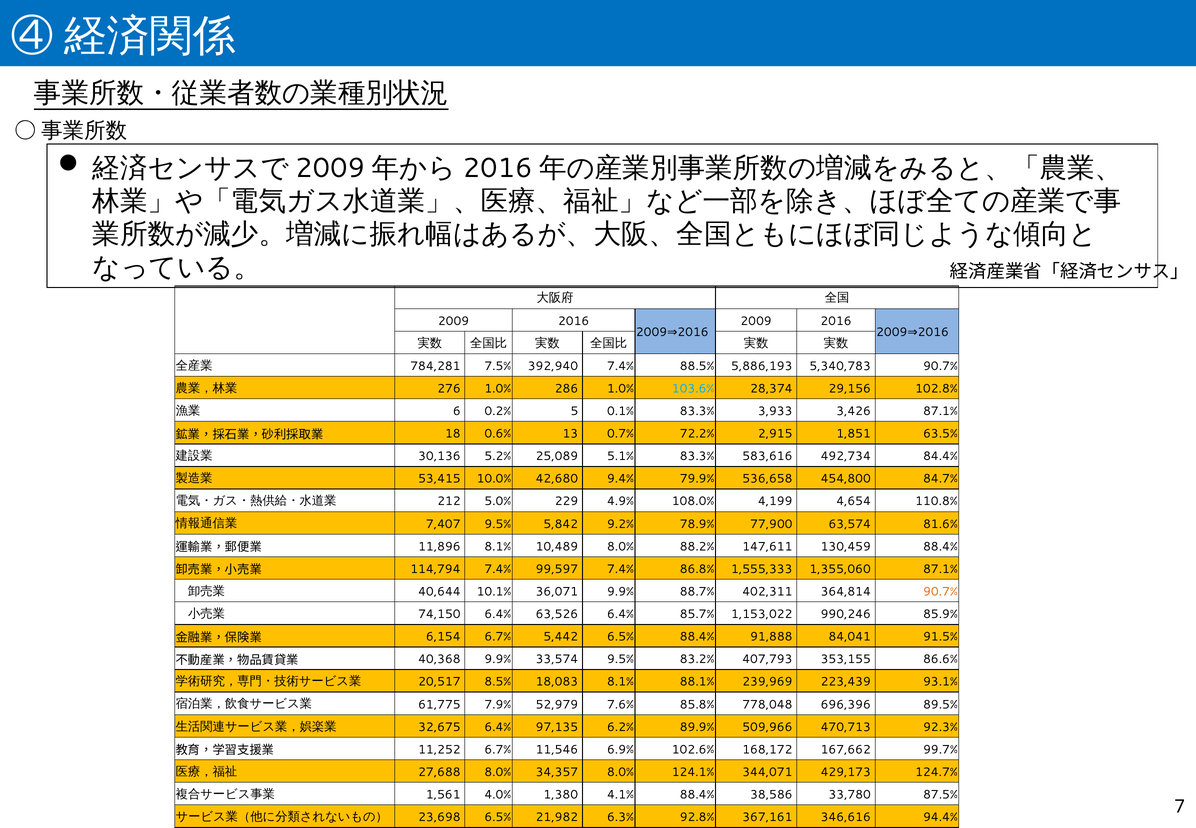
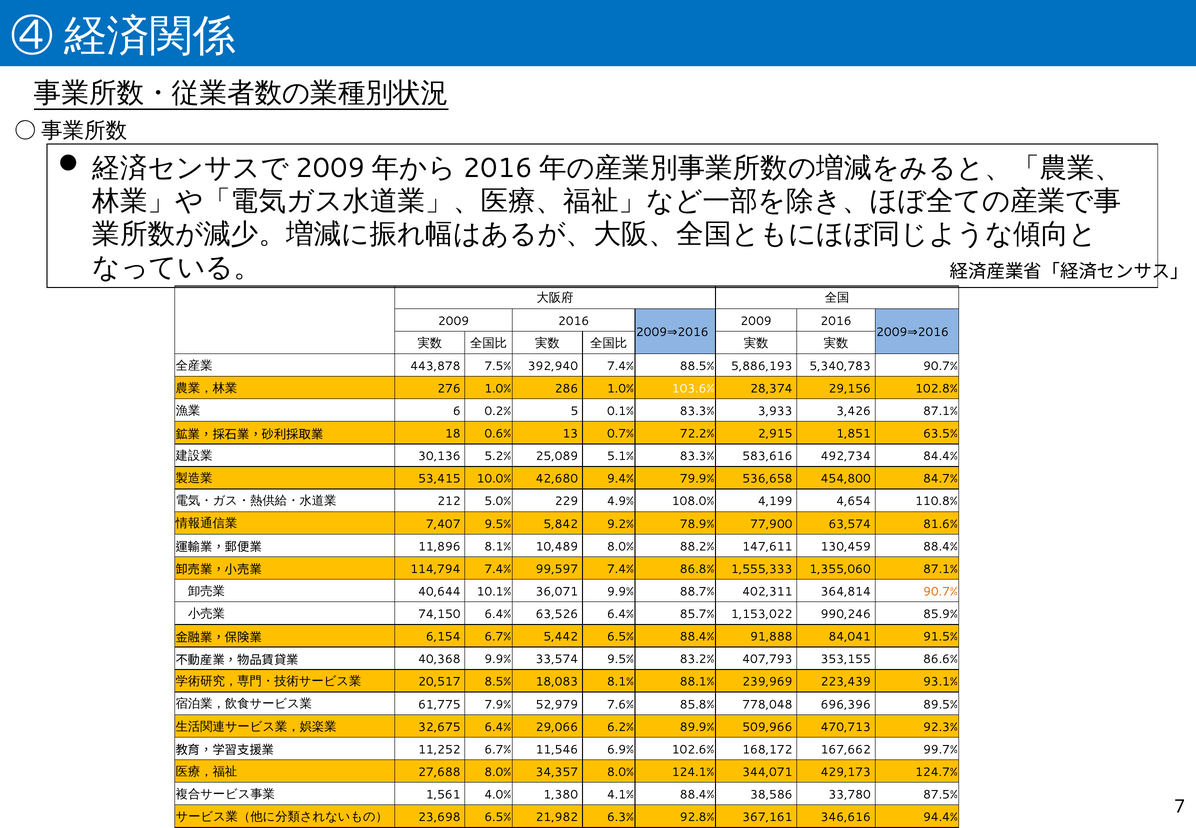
784,281: 784,281 -> 443,878
103.6% colour: light blue -> white
97,135: 97,135 -> 29,066
